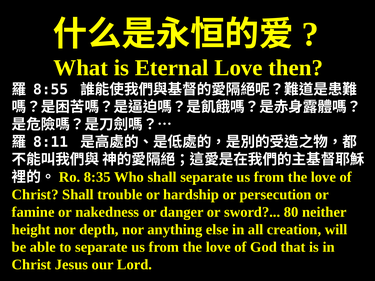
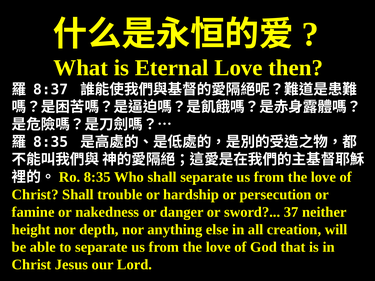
8:55: 8:55 -> 8:37
8:11 at (51, 142): 8:11 -> 8:35
80: 80 -> 37
